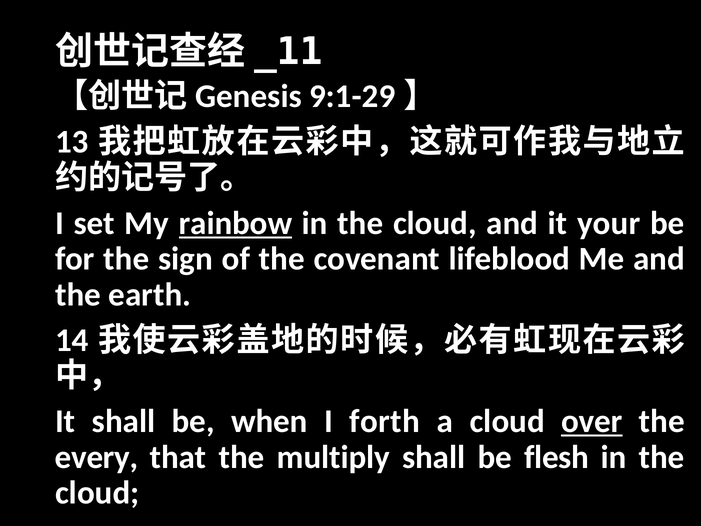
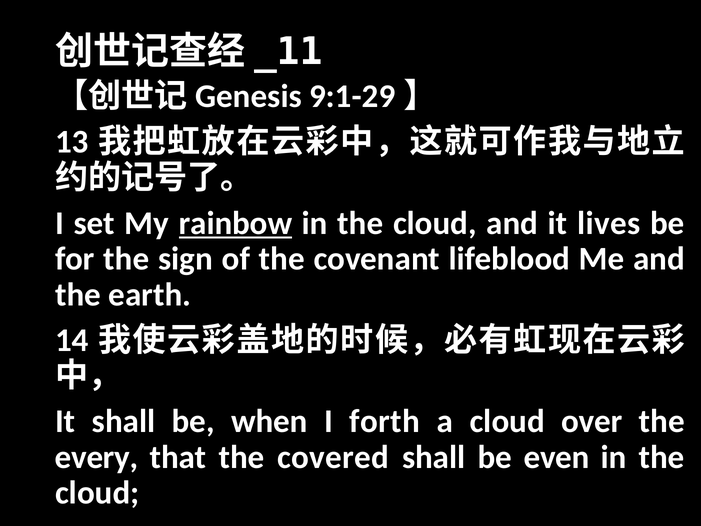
your: your -> lives
over underline: present -> none
multiply: multiply -> covered
flesh: flesh -> even
